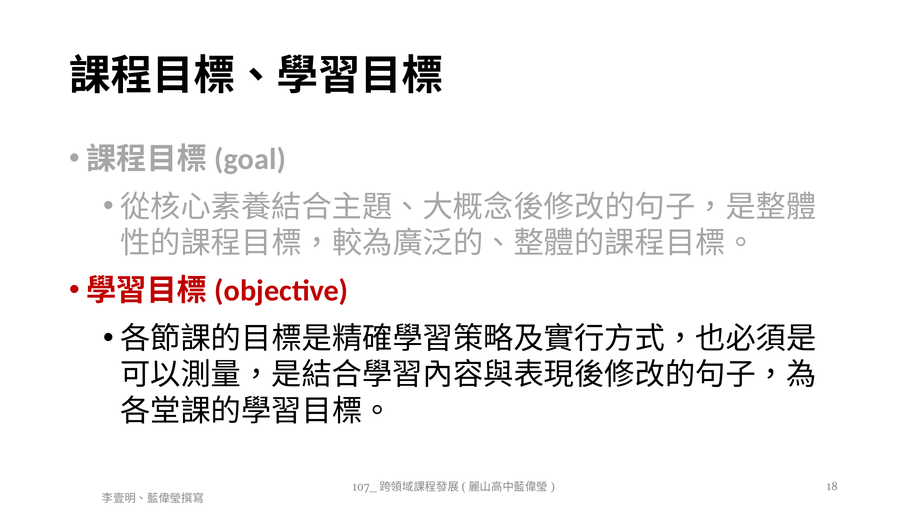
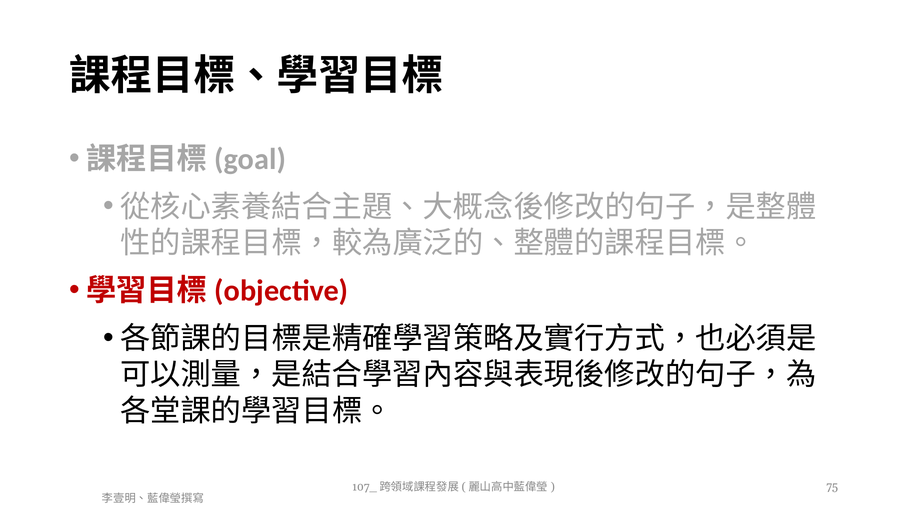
18: 18 -> 75
